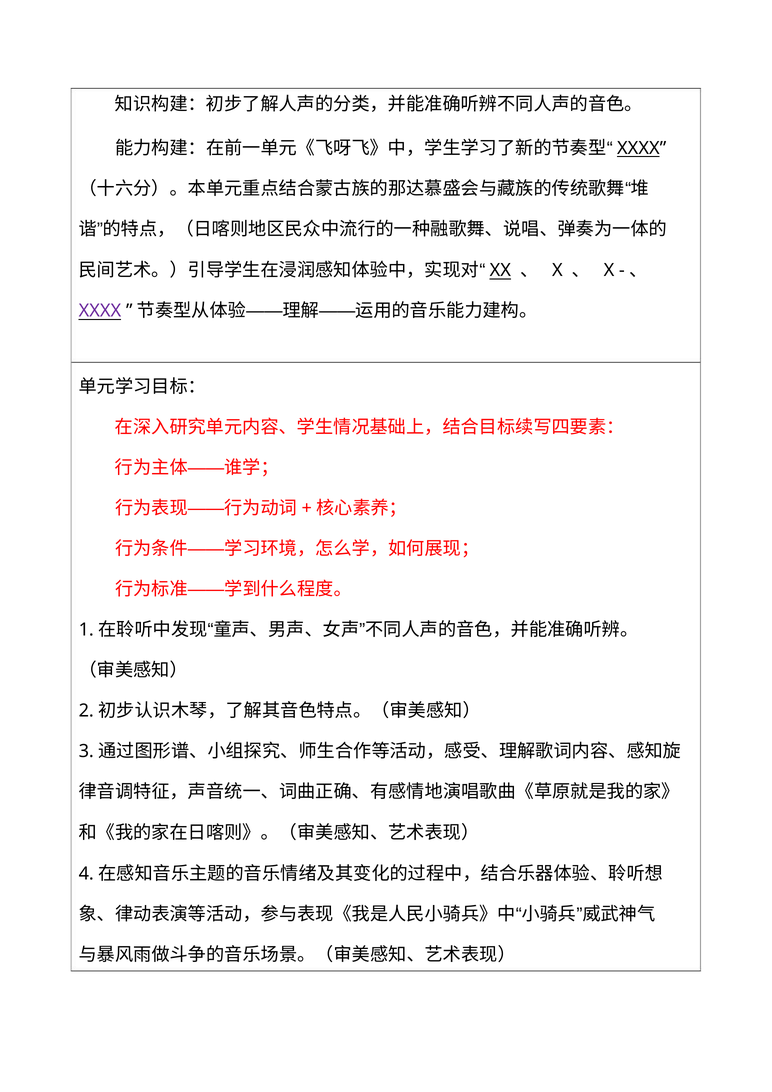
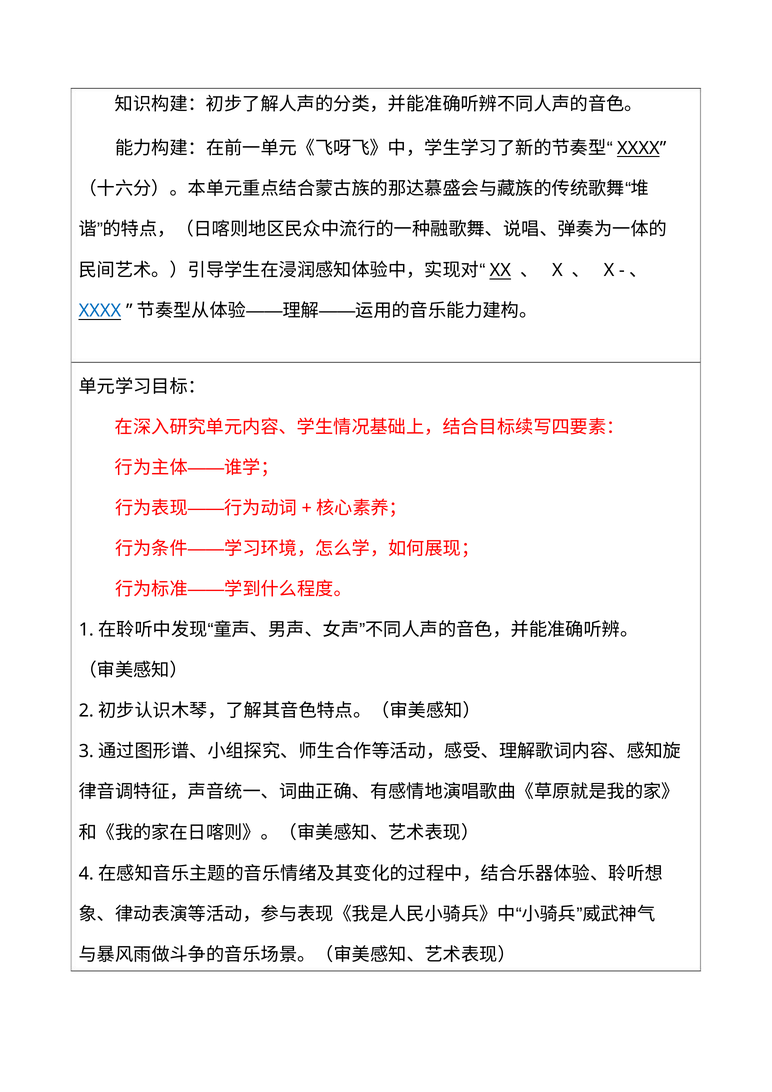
XXXX at (100, 311) colour: purple -> blue
